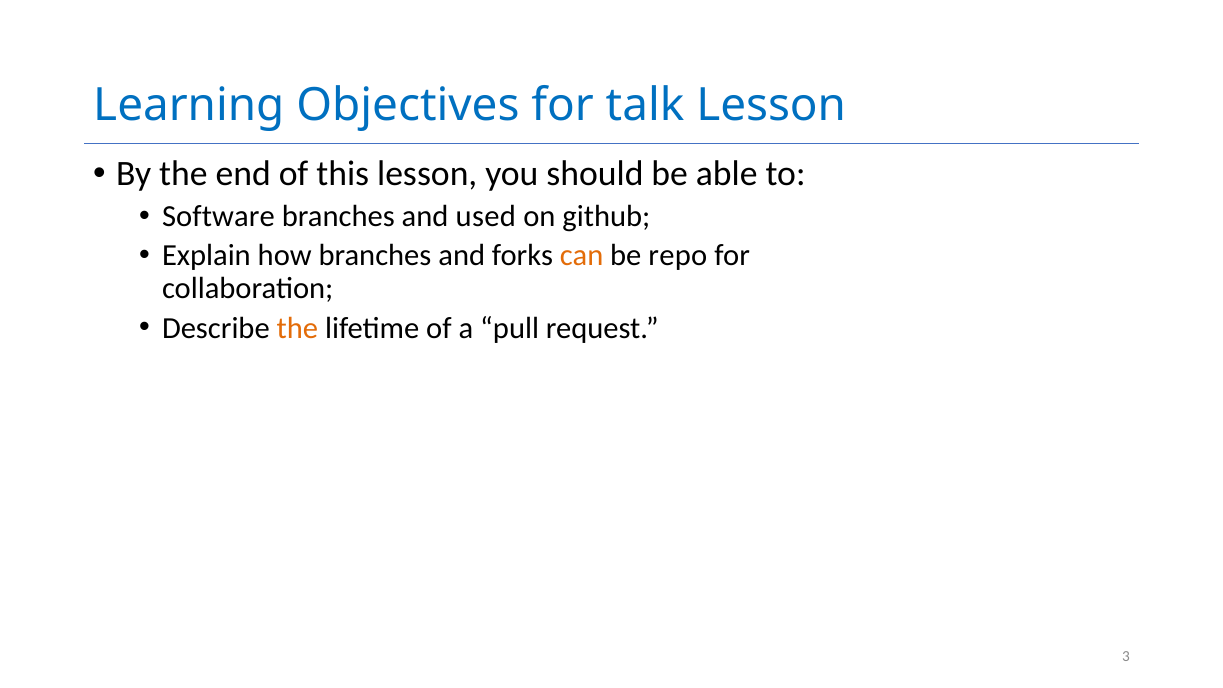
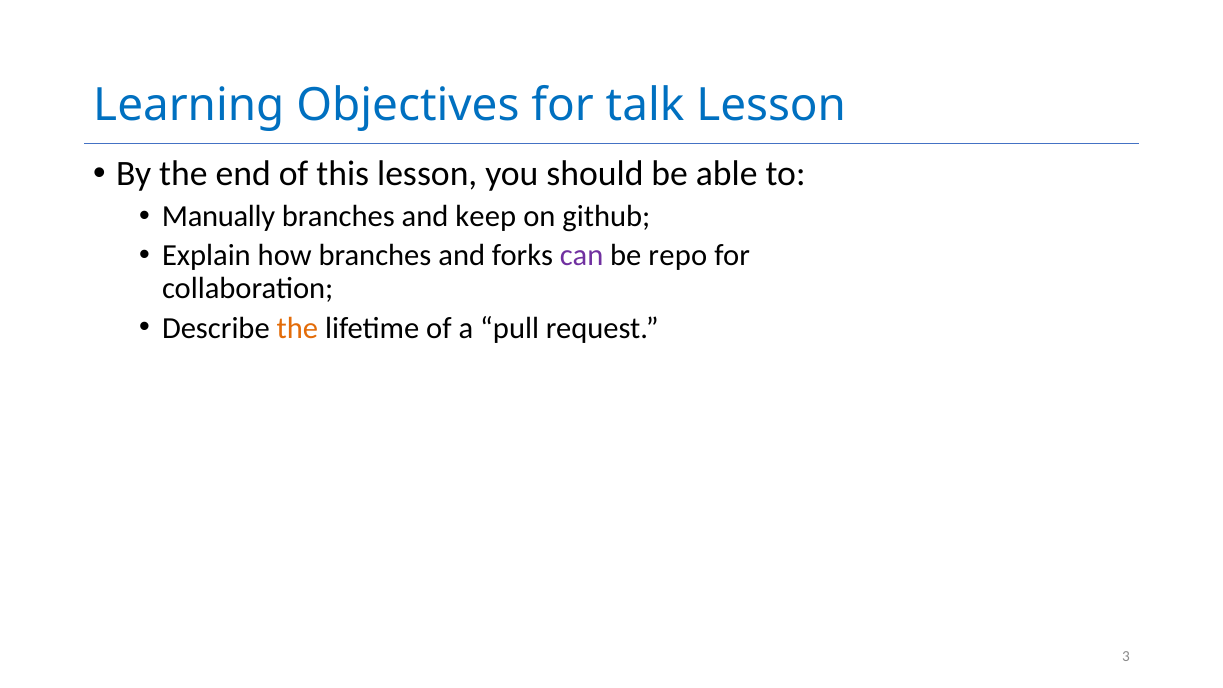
Software: Software -> Manually
used: used -> keep
can colour: orange -> purple
